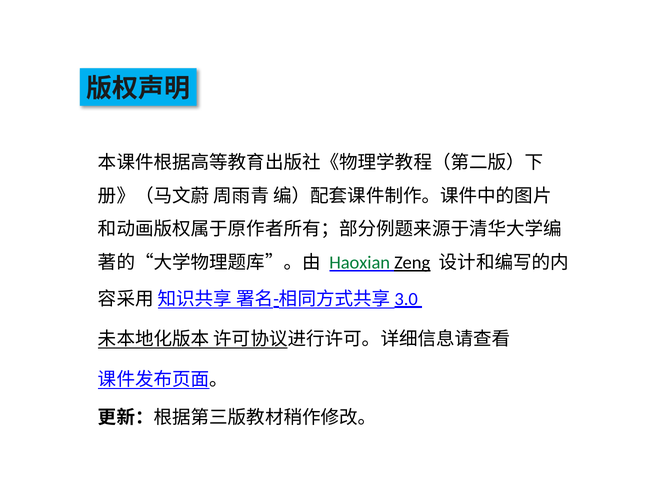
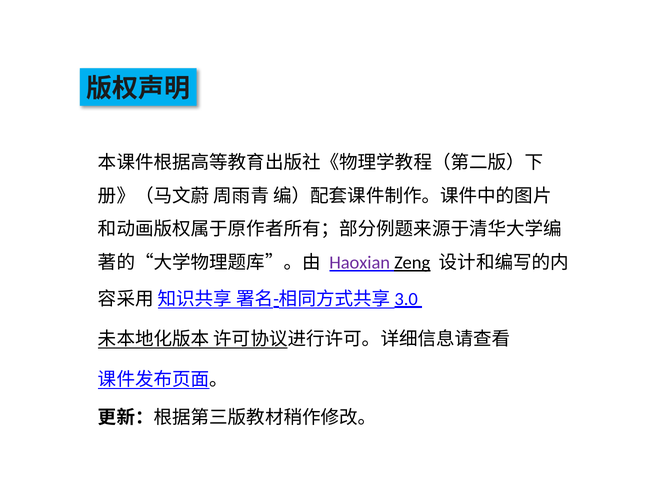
Haoxian colour: green -> purple
